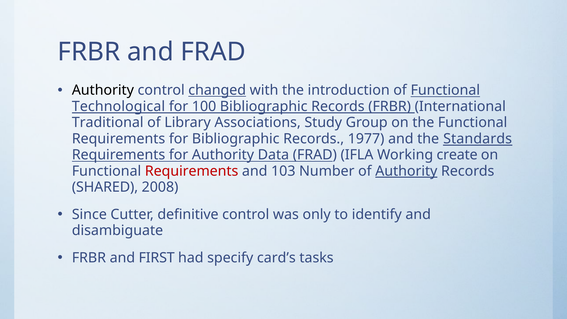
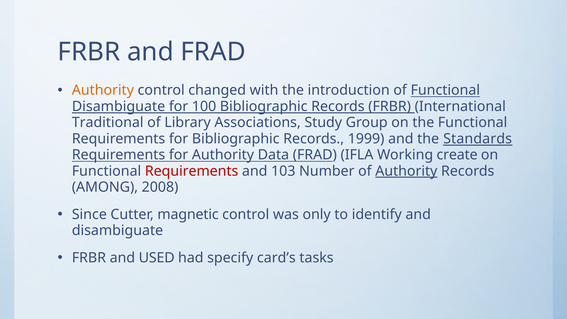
Authority at (103, 90) colour: black -> orange
changed underline: present -> none
Technological at (118, 106): Technological -> Disambiguate
1977: 1977 -> 1999
SHARED: SHARED -> AMONG
definitive: definitive -> magnetic
FIRST: FIRST -> USED
